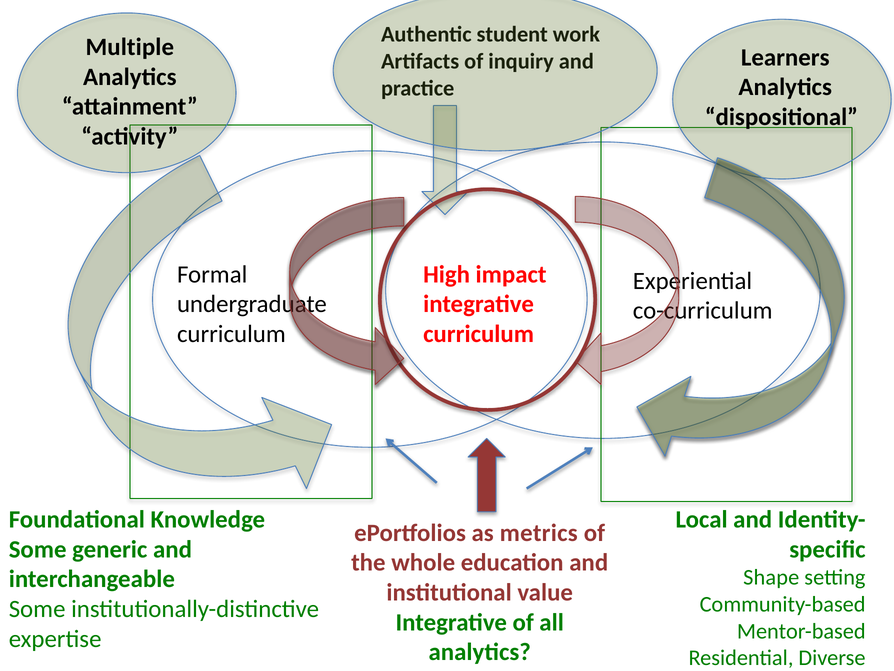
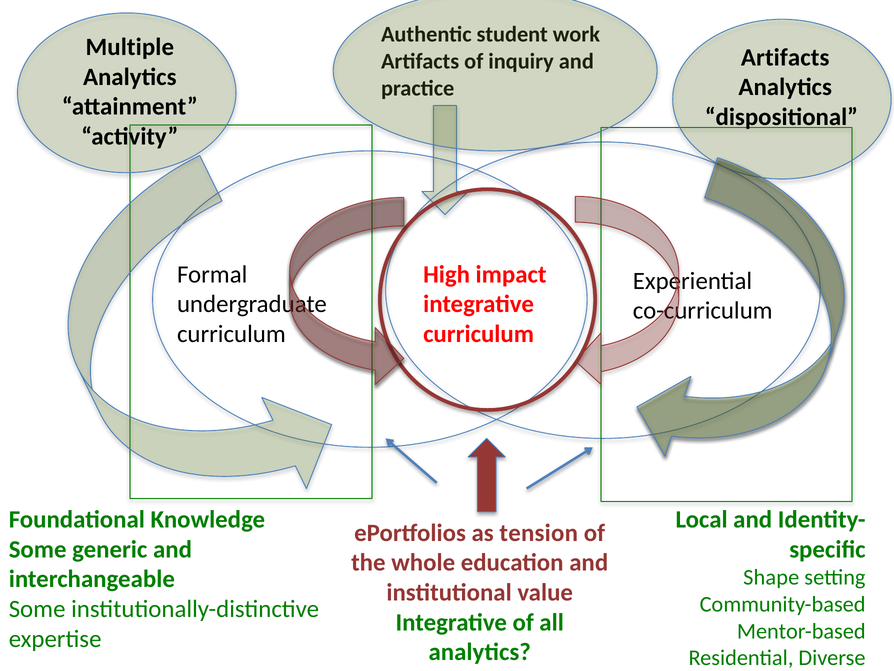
Learners at (785, 57): Learners -> Artifacts
metrics: metrics -> tension
